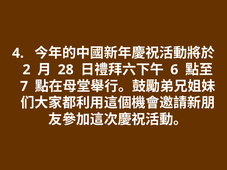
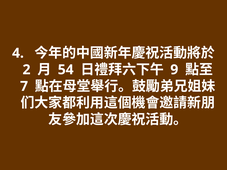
28: 28 -> 54
6: 6 -> 9
